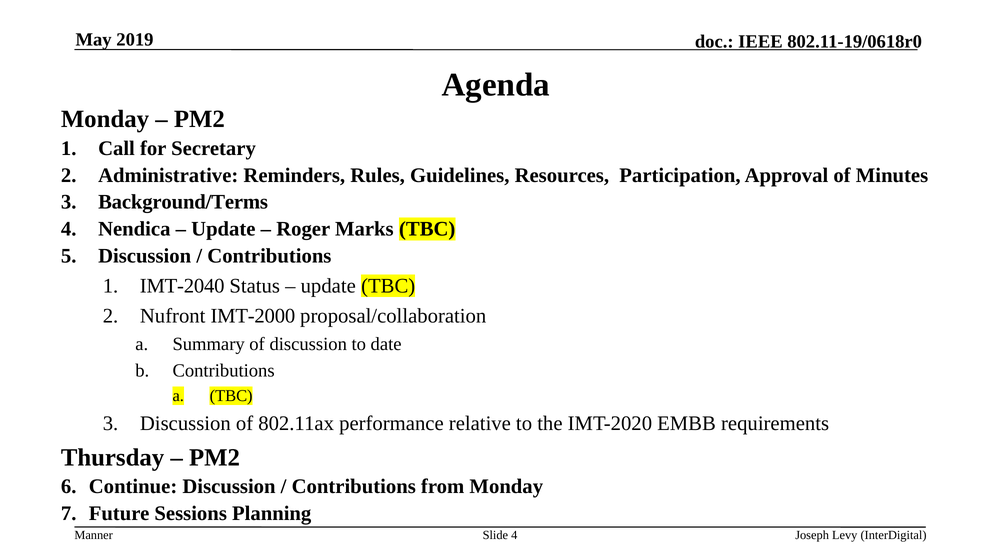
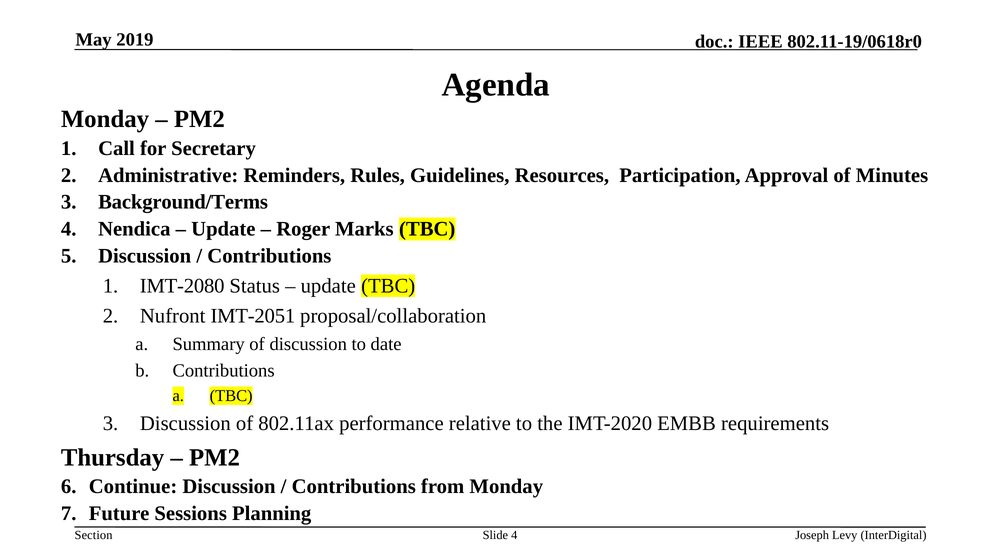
IMT-2040: IMT-2040 -> IMT-2080
IMT-2000: IMT-2000 -> IMT-2051
Manner: Manner -> Section
